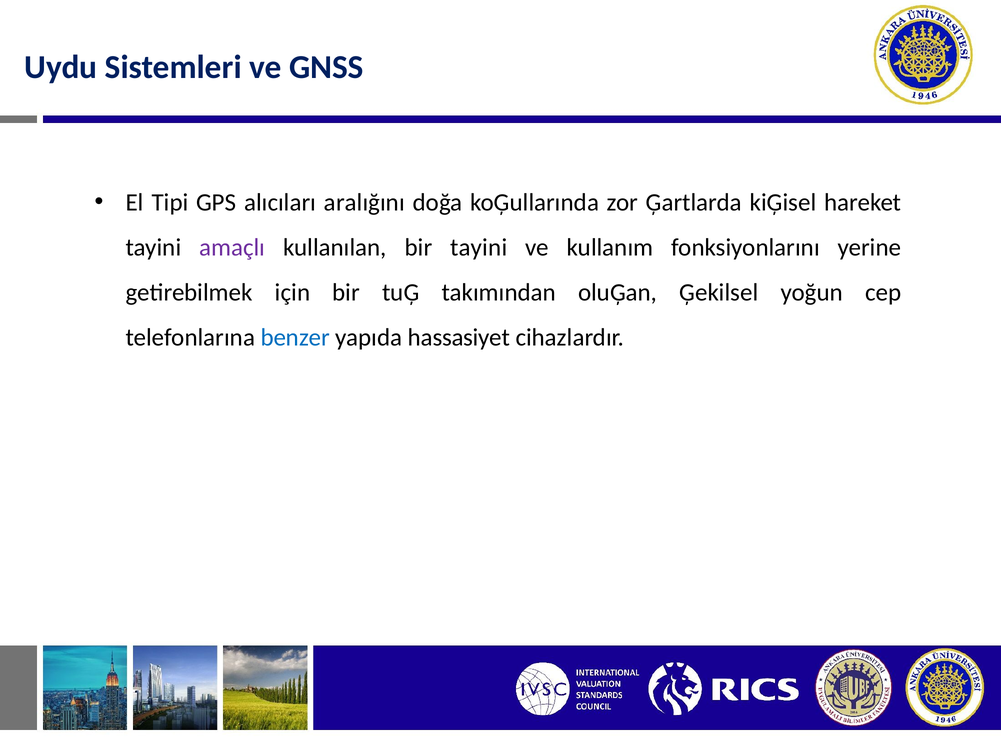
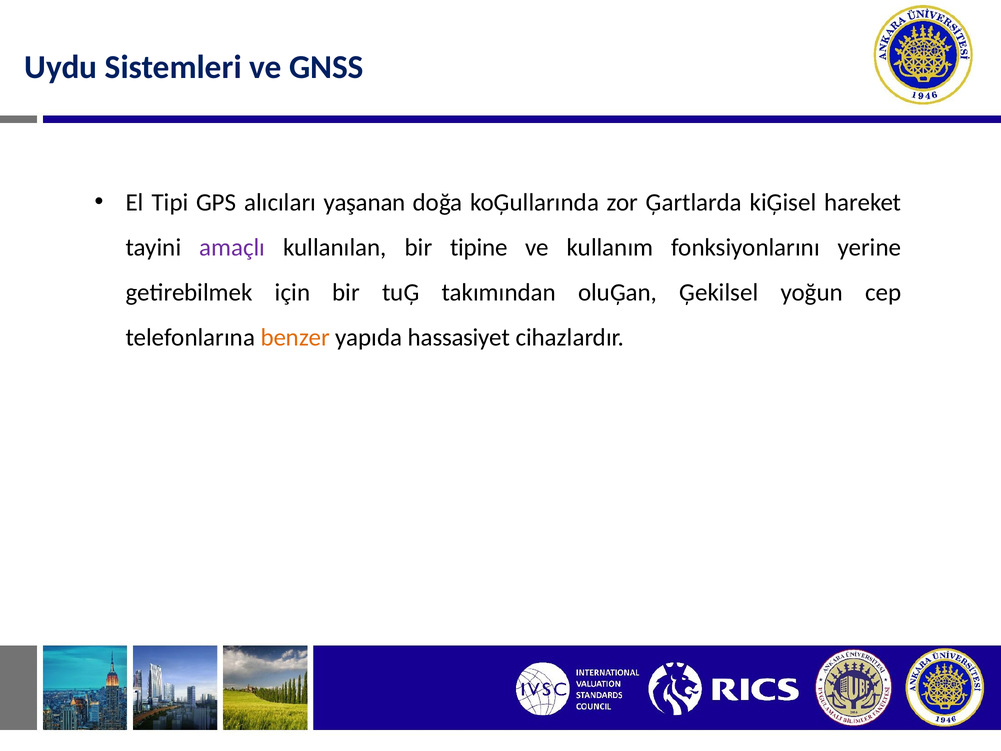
aralığını: aralığını -> yaşanan
bir tayini: tayini -> tipine
benzer colour: blue -> orange
